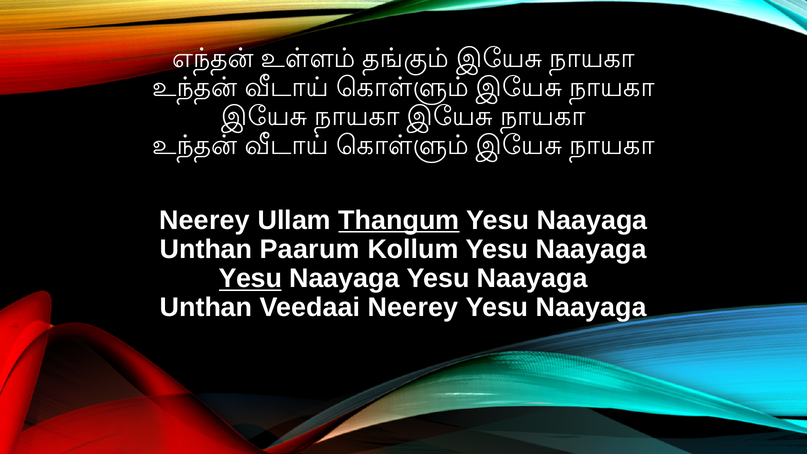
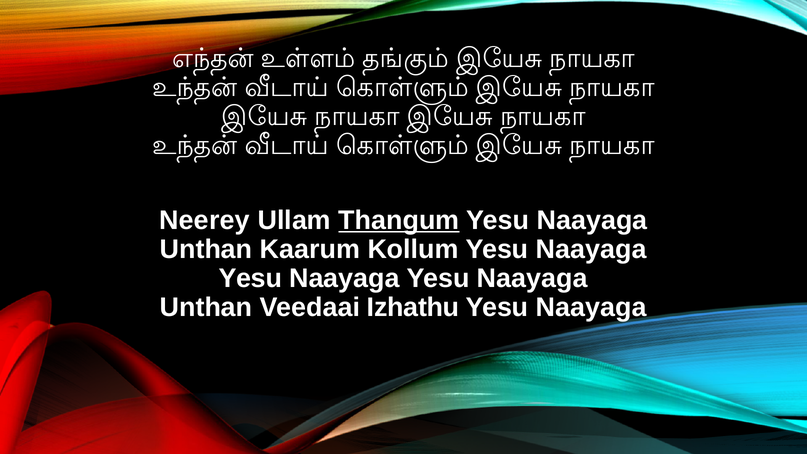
Paarum: Paarum -> Kaarum
Yesu at (250, 278) underline: present -> none
Veedaai Neerey: Neerey -> Izhathu
